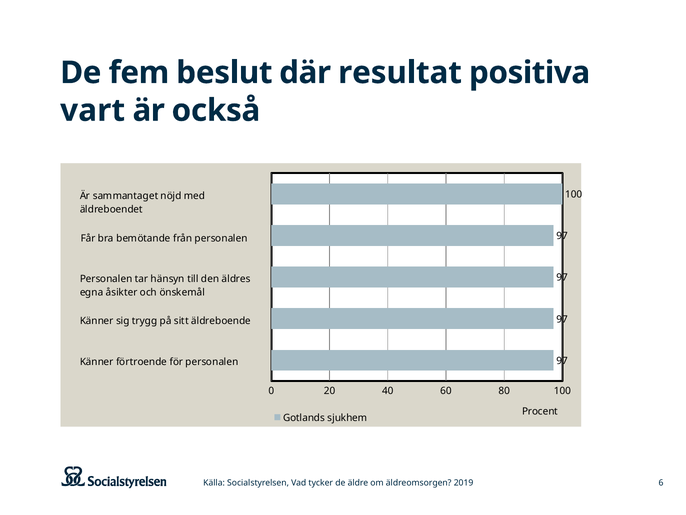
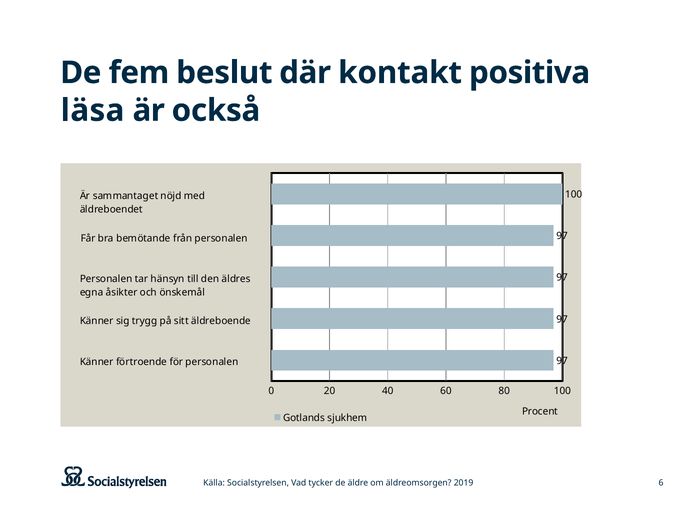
resultat: resultat -> kontakt
vart: vart -> läsa
